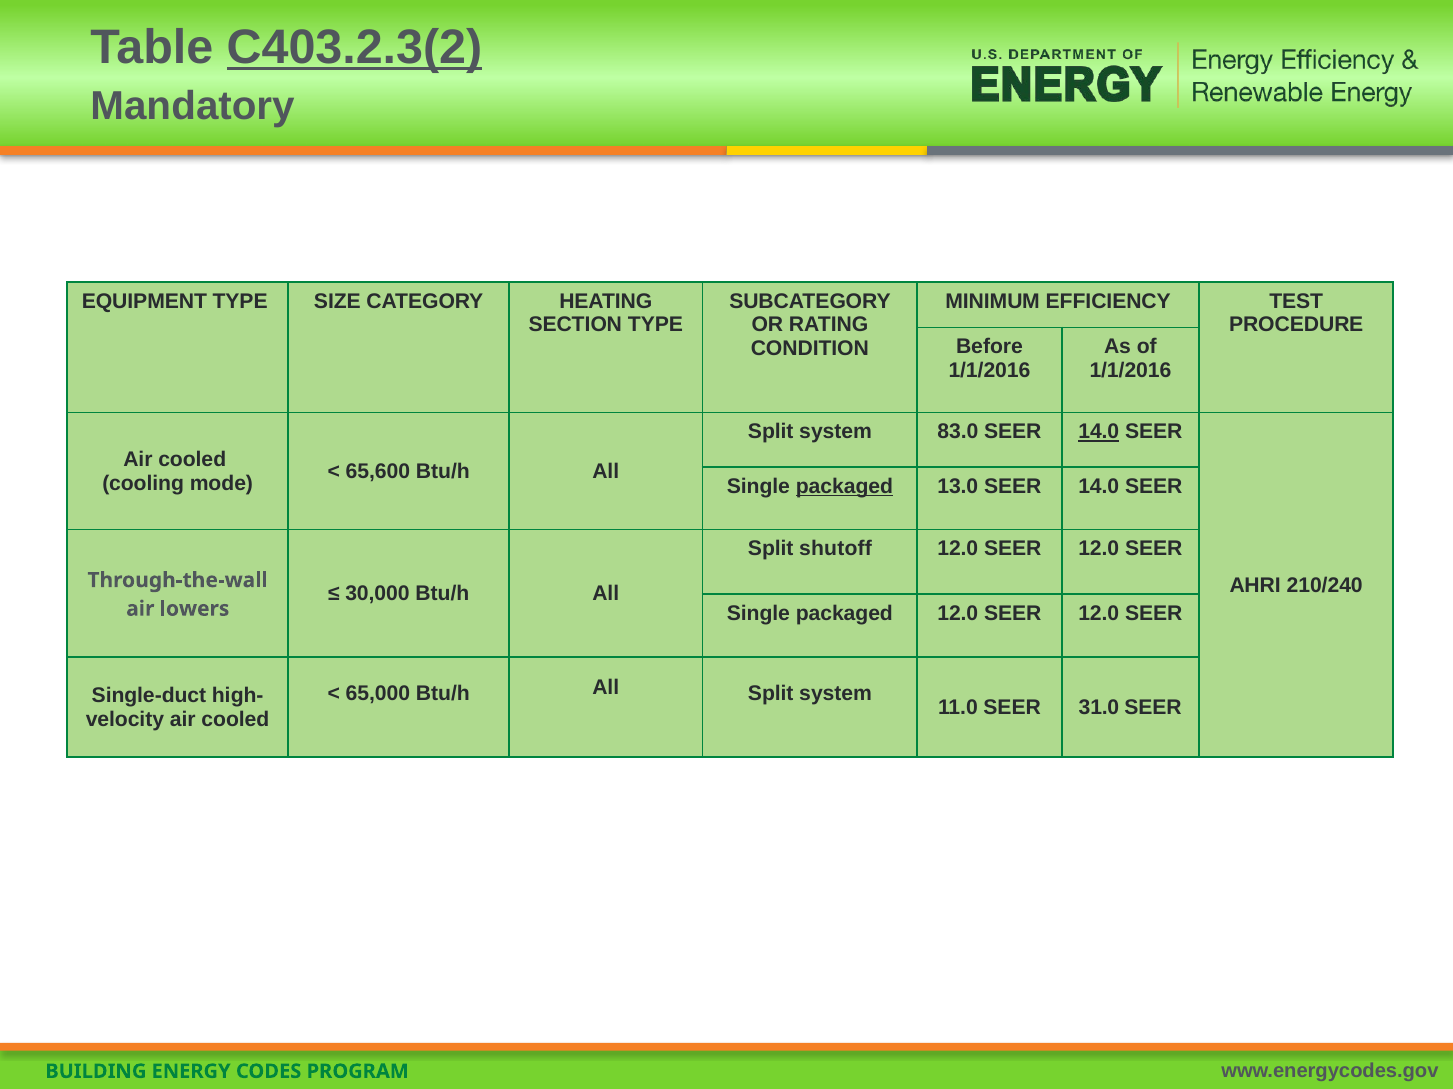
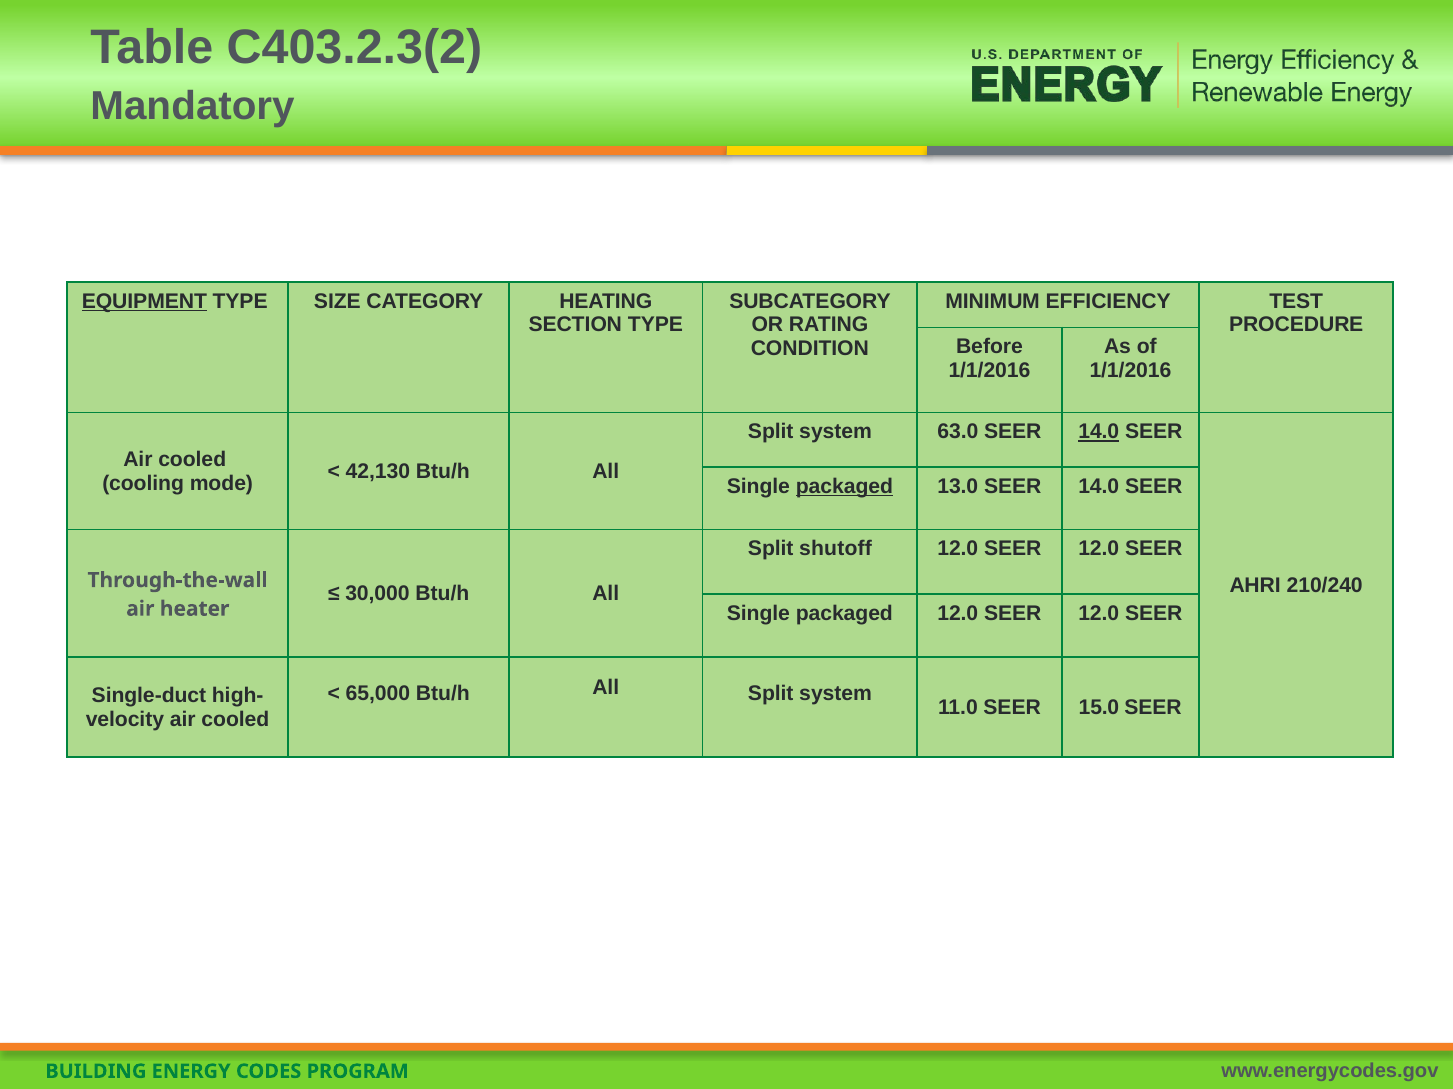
C403.2.3(2 underline: present -> none
EQUIPMENT underline: none -> present
83.0: 83.0 -> 63.0
65,600: 65,600 -> 42,130
lowers: lowers -> heater
31.0: 31.0 -> 15.0
